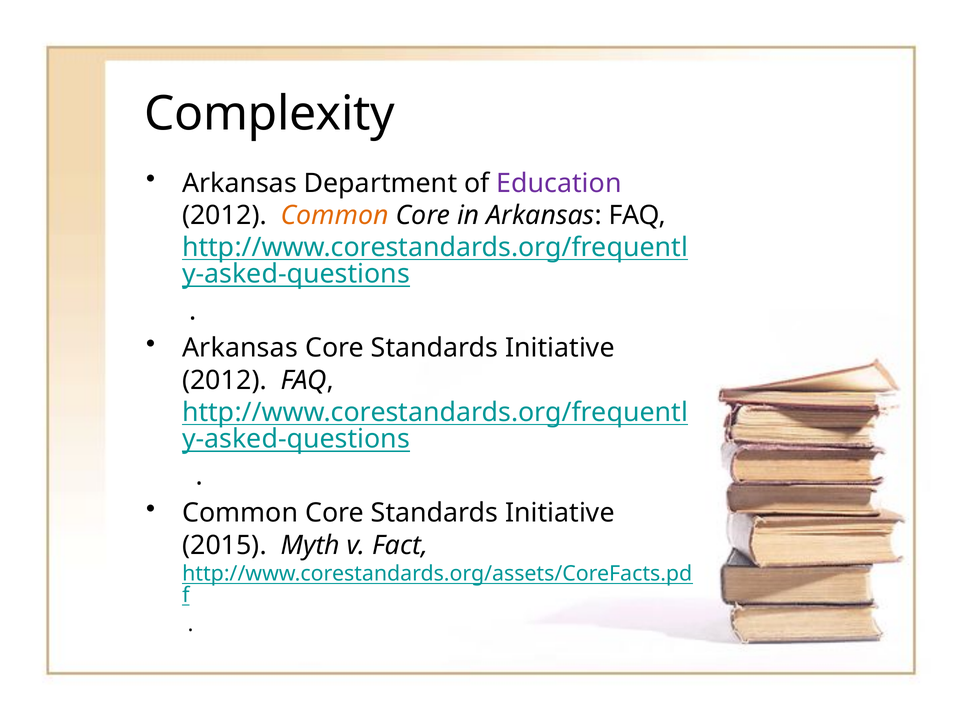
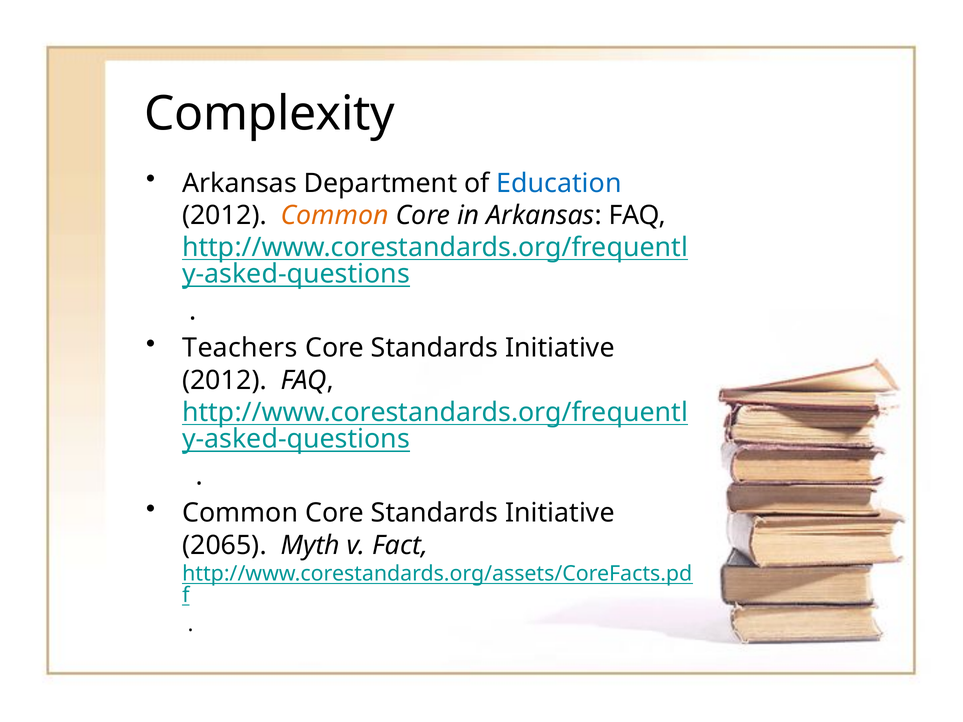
Education colour: purple -> blue
Arkansas at (240, 348): Arkansas -> Teachers
2015: 2015 -> 2065
